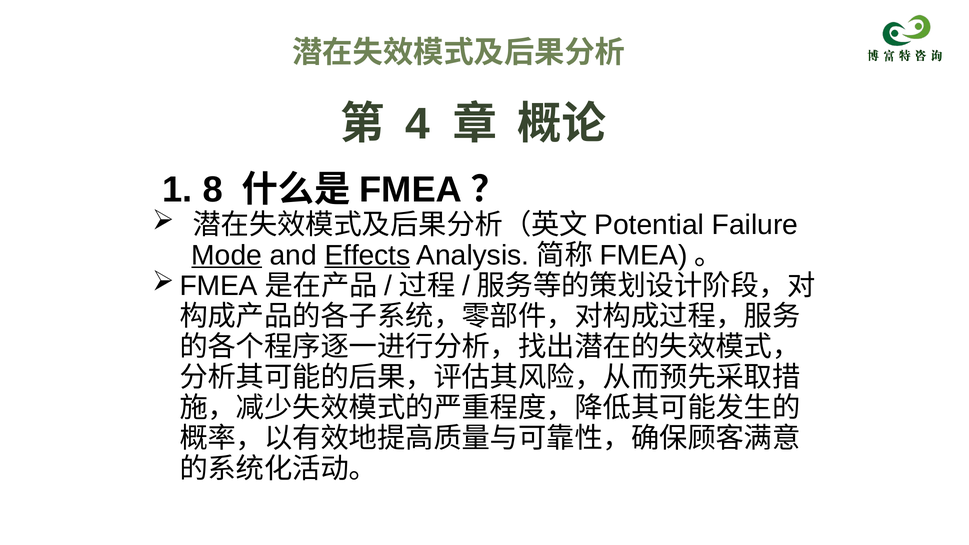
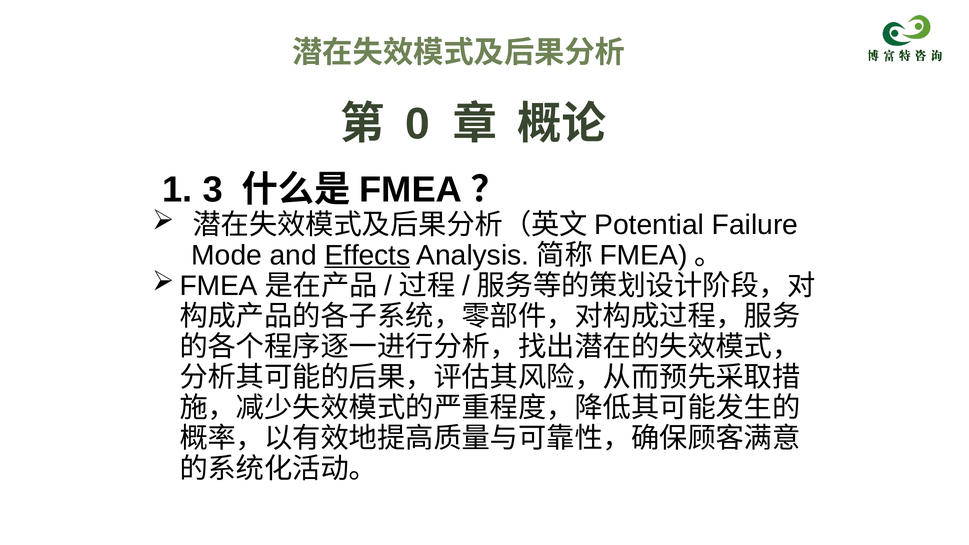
4: 4 -> 0
8: 8 -> 3
Mode underline: present -> none
